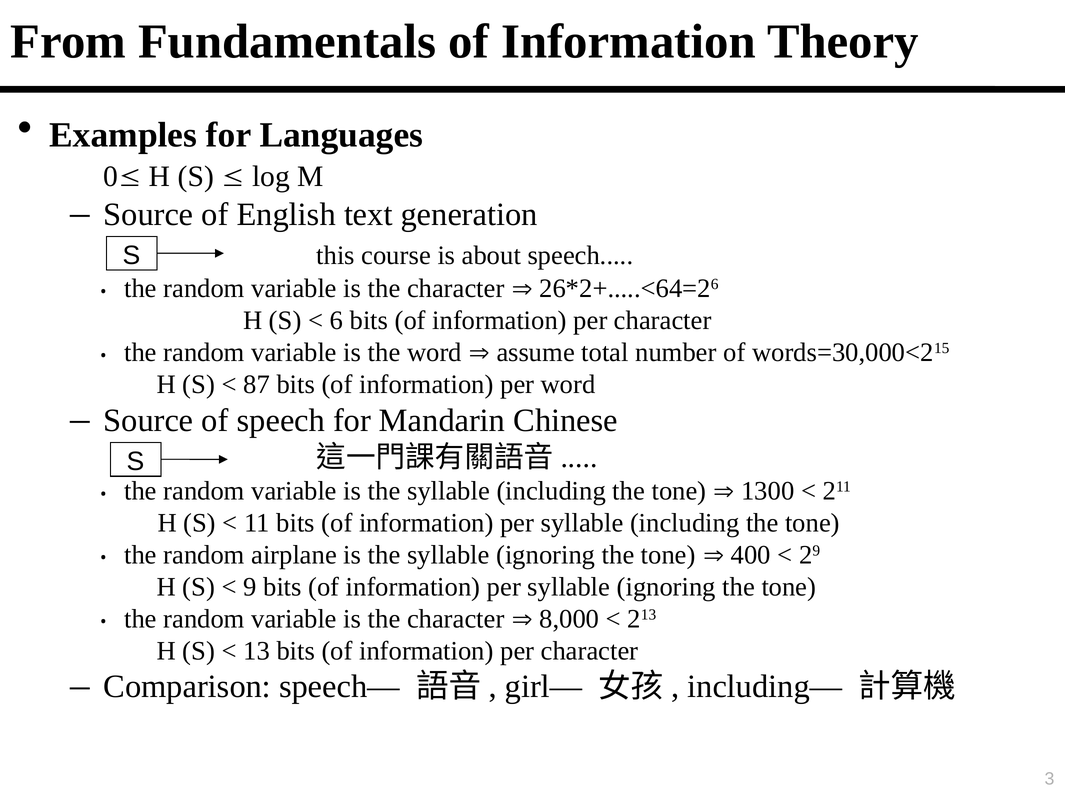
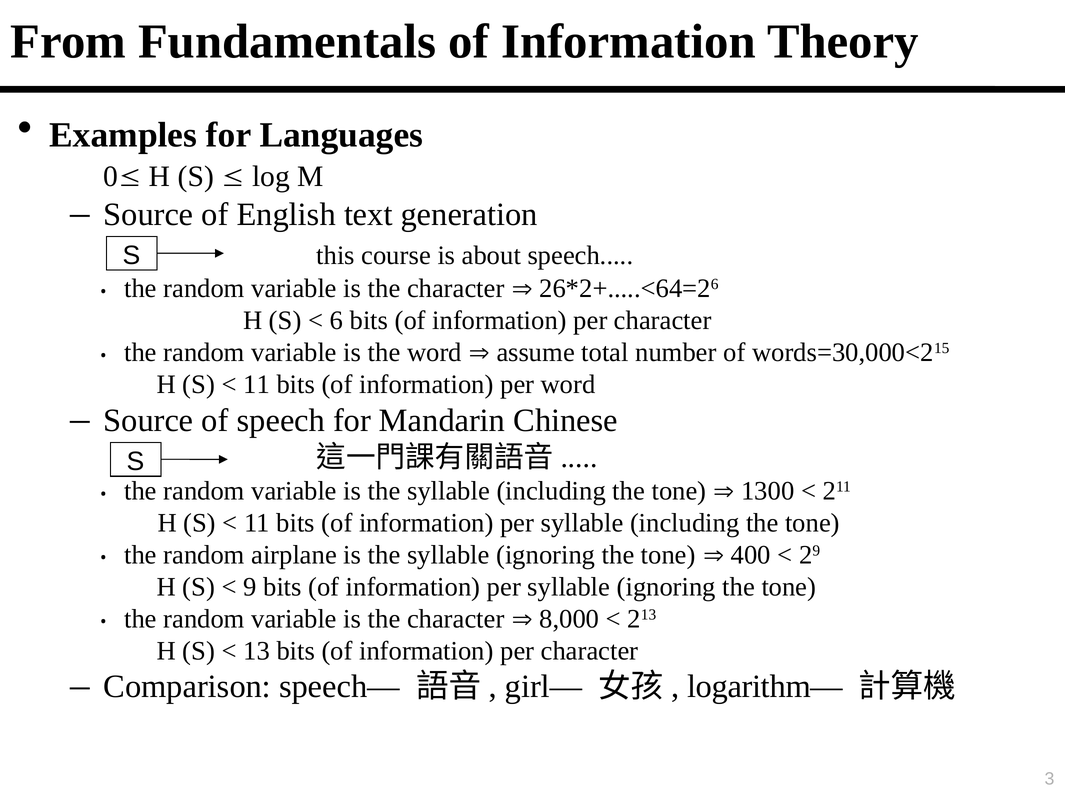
87 at (257, 384): 87 -> 11
including―: including― -> logarithm―
